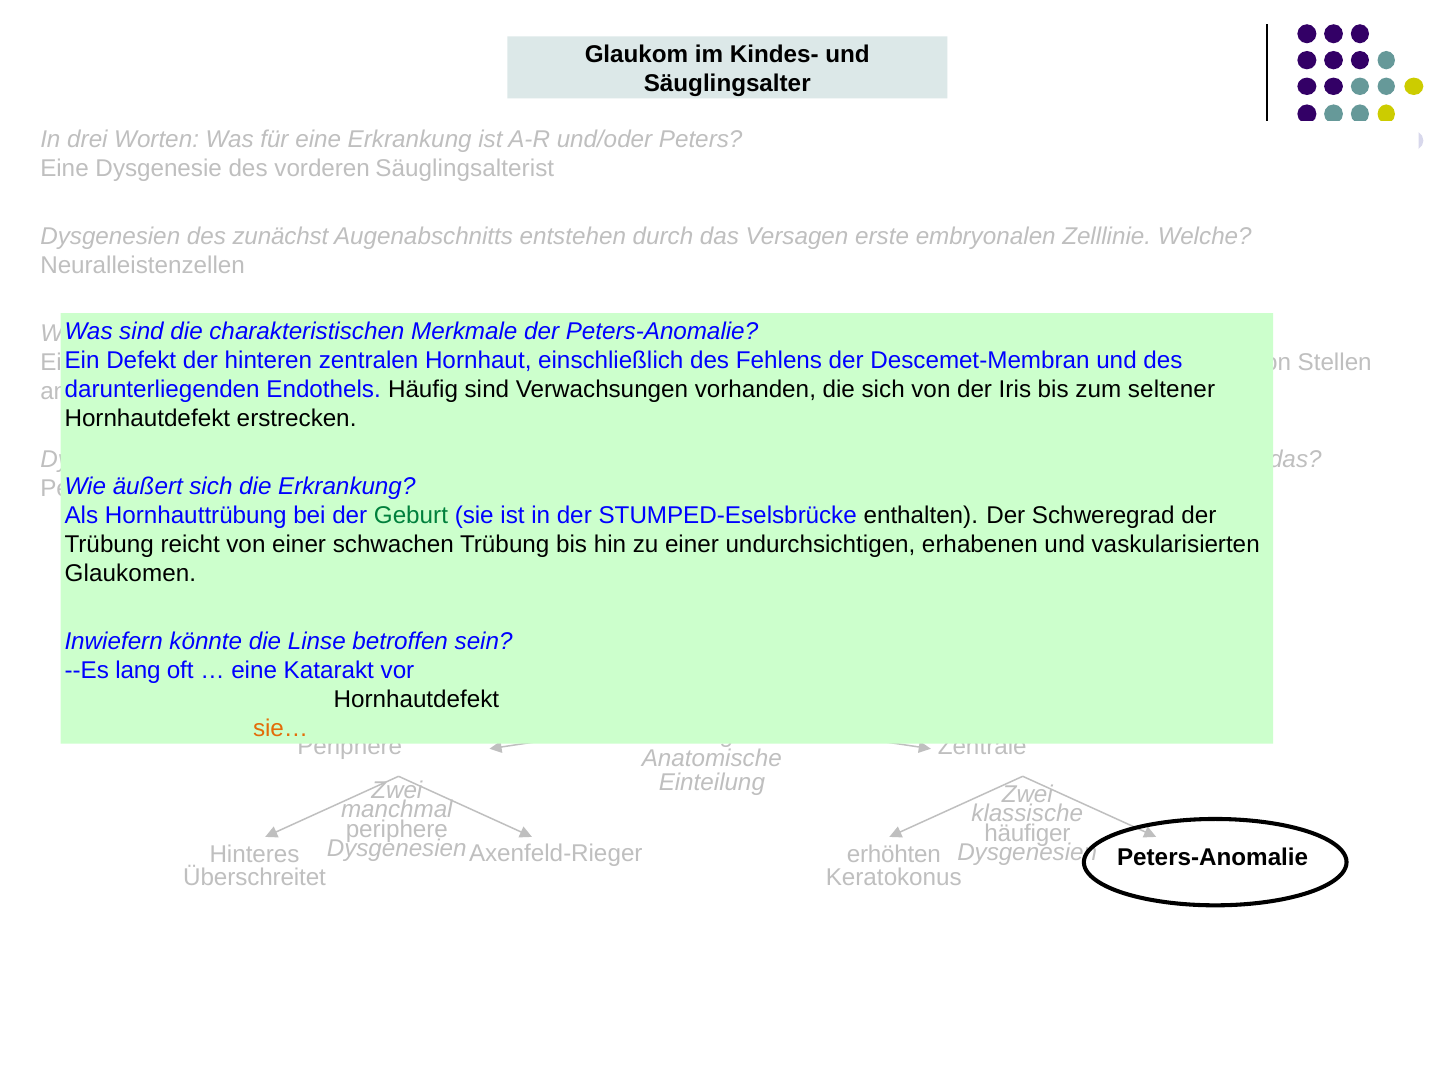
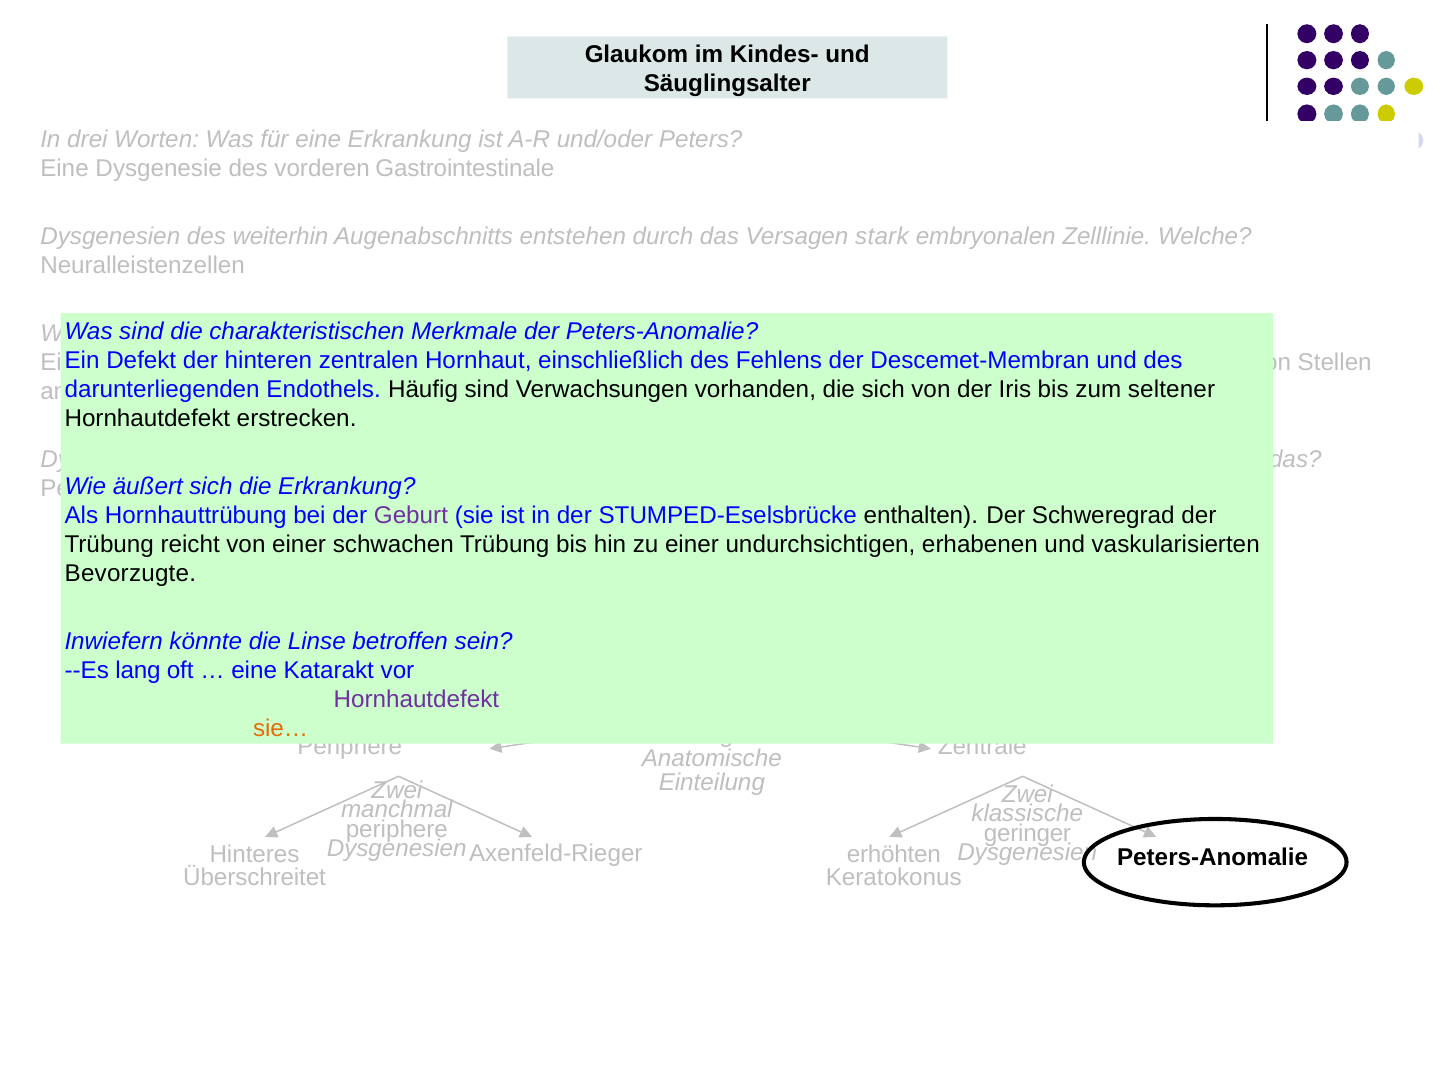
Säuglingsalterist: Säuglingsalterist -> Gastrointestinale
zunächst: zunächst -> weiterhin
erste: erste -> stark
Geburt colour: green -> purple
Glaukomen: Glaukomen -> Bevorzugte
Hornhautdefekt at (416, 700) colour: black -> purple
häufiger: häufiger -> geringer
